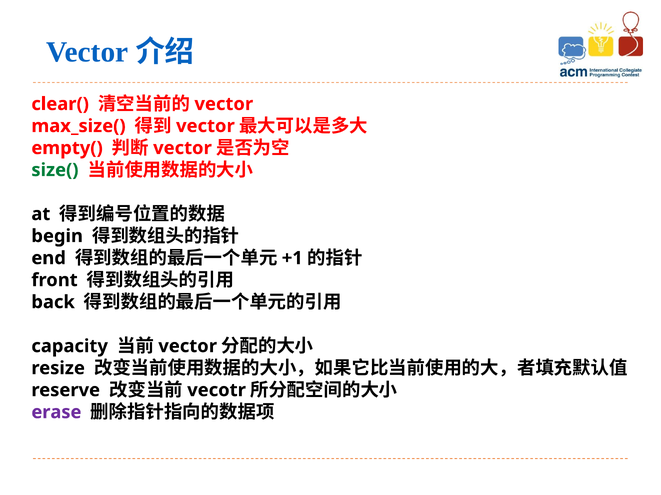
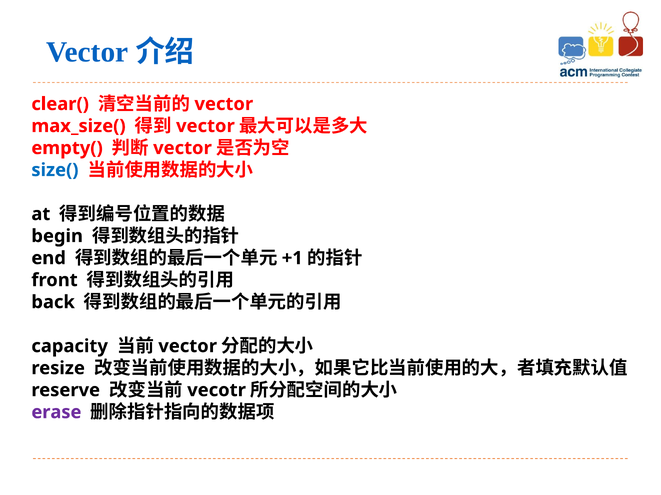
size( colour: green -> blue
